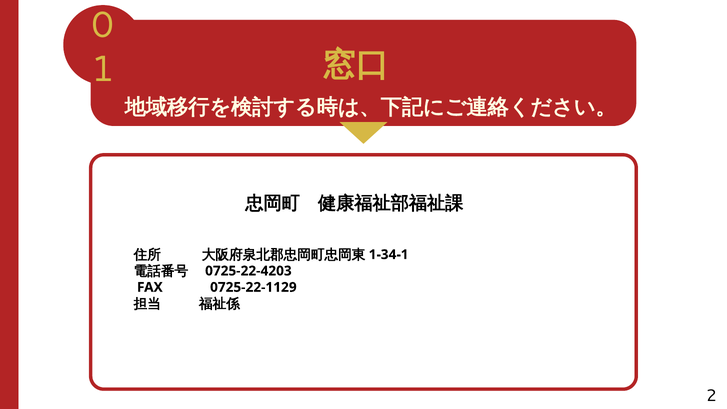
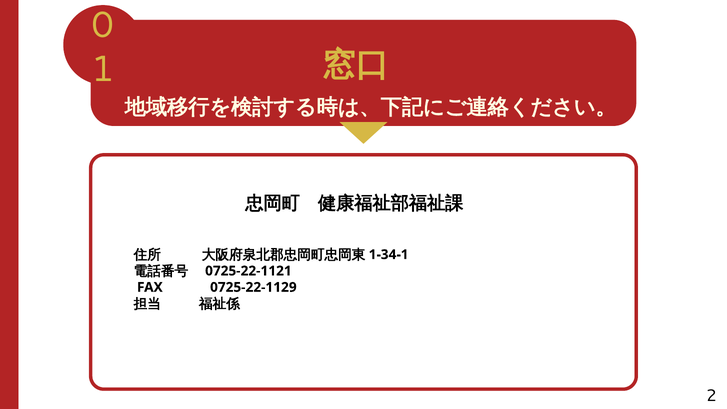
0725-22-4203: 0725-22-4203 -> 0725-22-1121
